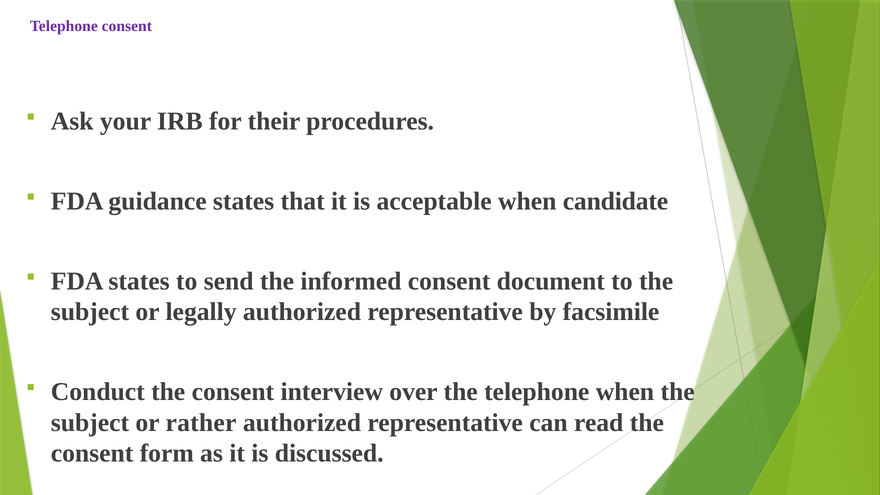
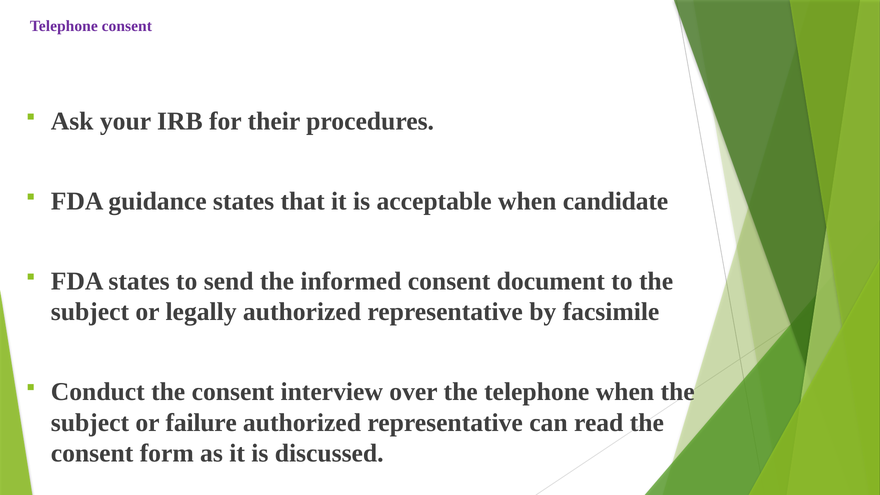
rather: rather -> failure
